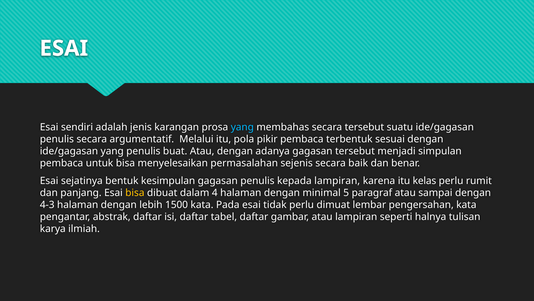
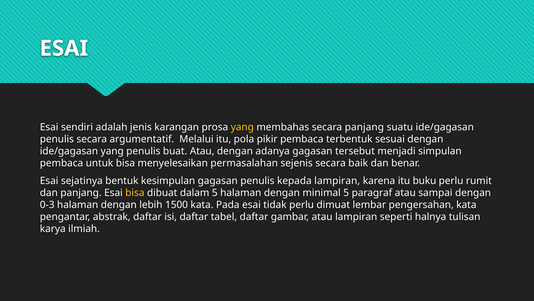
yang at (242, 127) colour: light blue -> yellow
secara tersebut: tersebut -> panjang
kelas: kelas -> buku
dalam 4: 4 -> 5
4-3: 4-3 -> 0-3
